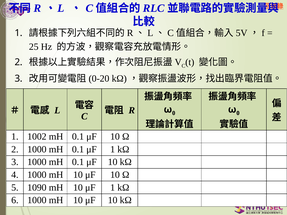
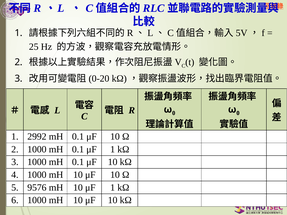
1002: 1002 -> 2992
1090: 1090 -> 9576
